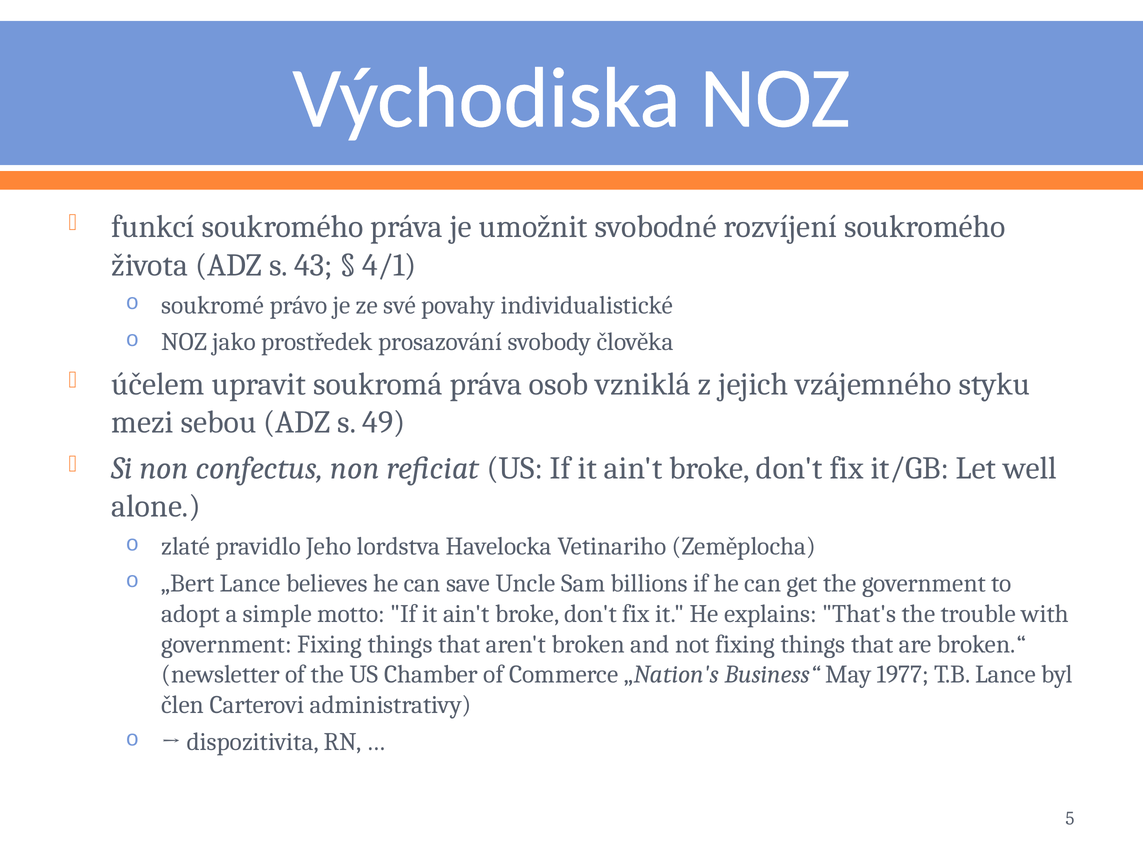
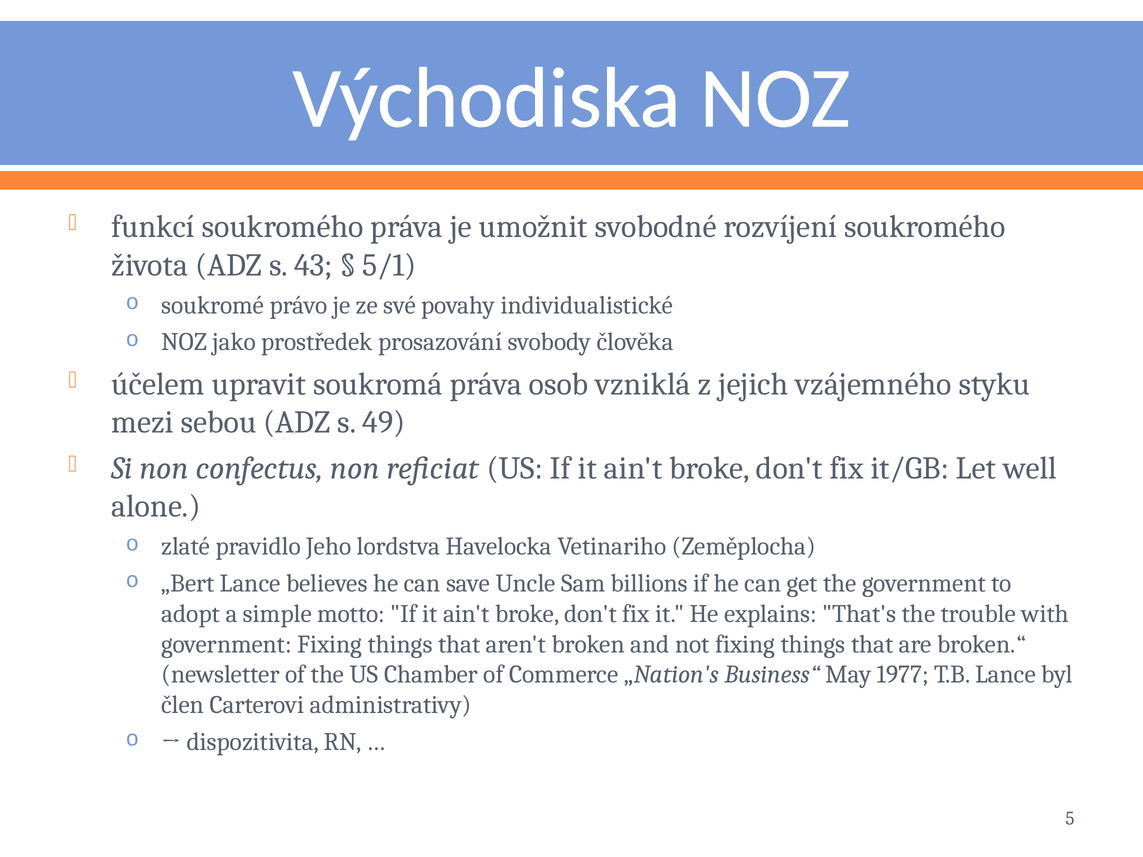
4/1: 4/1 -> 5/1
